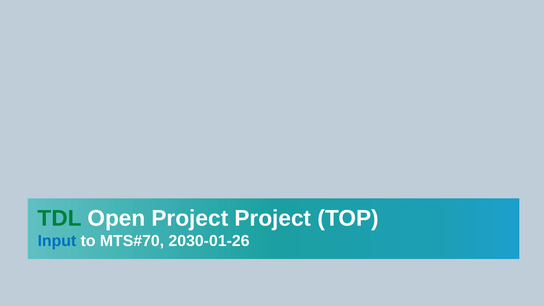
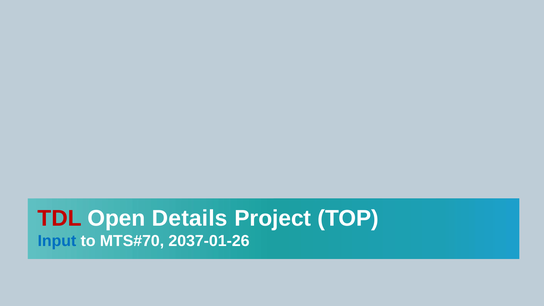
TDL colour: green -> red
Open Project: Project -> Details
2030-01-26: 2030-01-26 -> 2037-01-26
